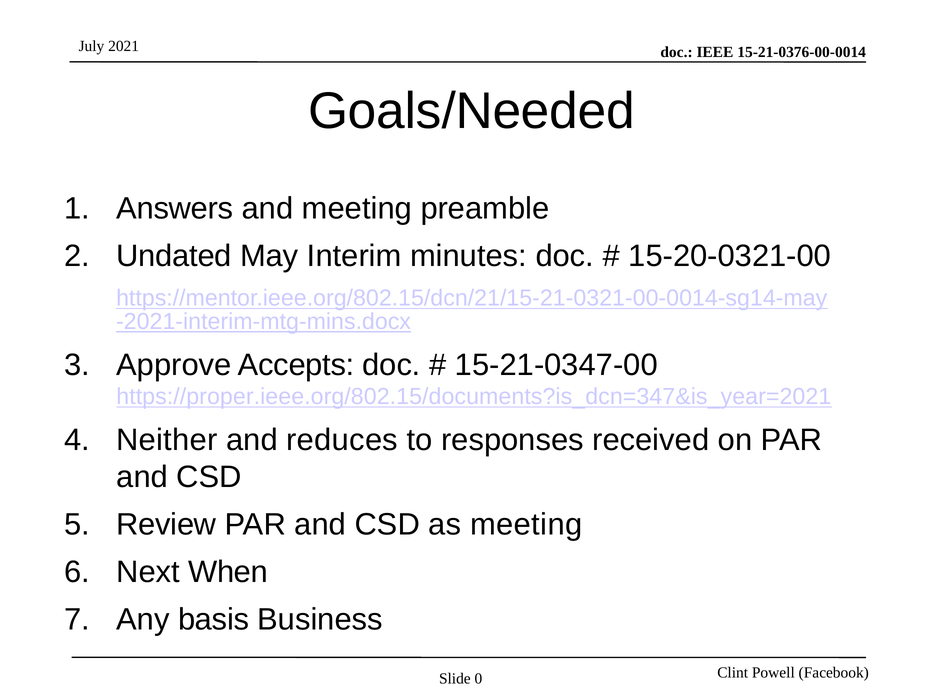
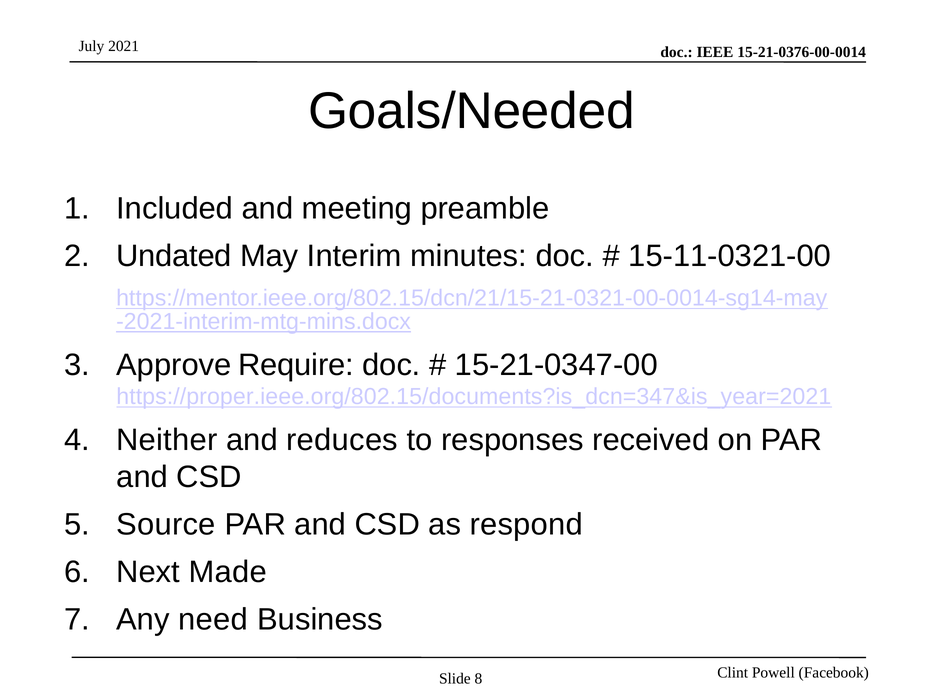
Answers: Answers -> Included
15-20-0321-00: 15-20-0321-00 -> 15-11-0321-00
Accepts: Accepts -> Require
Review: Review -> Source
as meeting: meeting -> respond
When: When -> Made
basis: basis -> need
0: 0 -> 8
